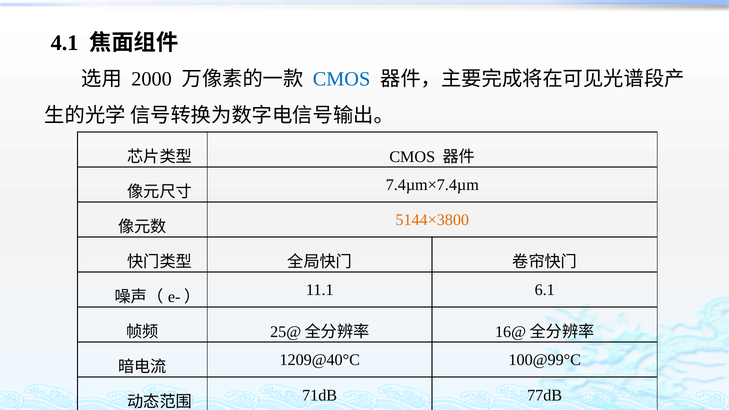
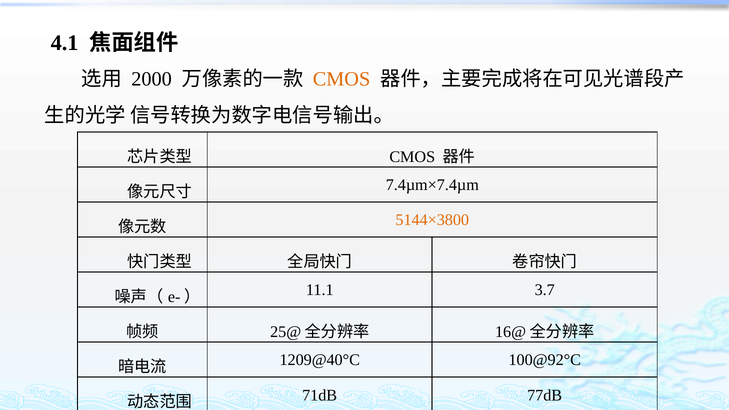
CMOS at (342, 79) colour: blue -> orange
6.1: 6.1 -> 3.7
100@99°С: 100@99°С -> 100@92°С
